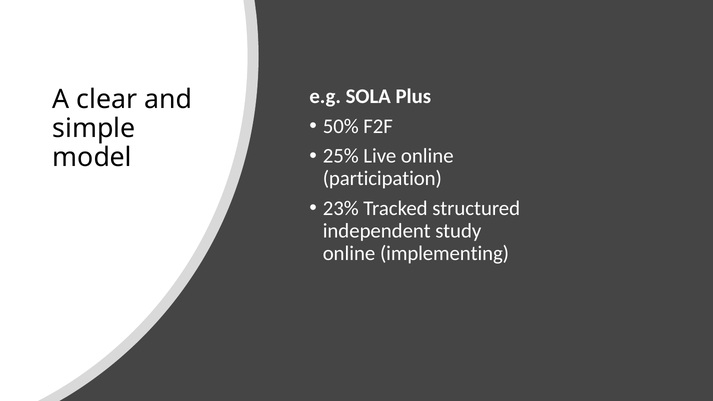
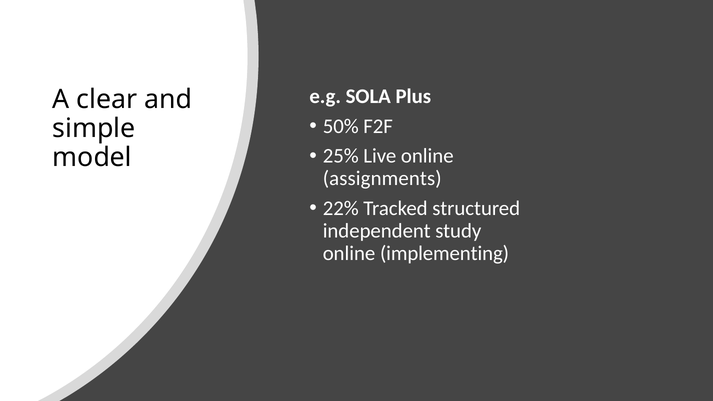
participation: participation -> assignments
23%: 23% -> 22%
